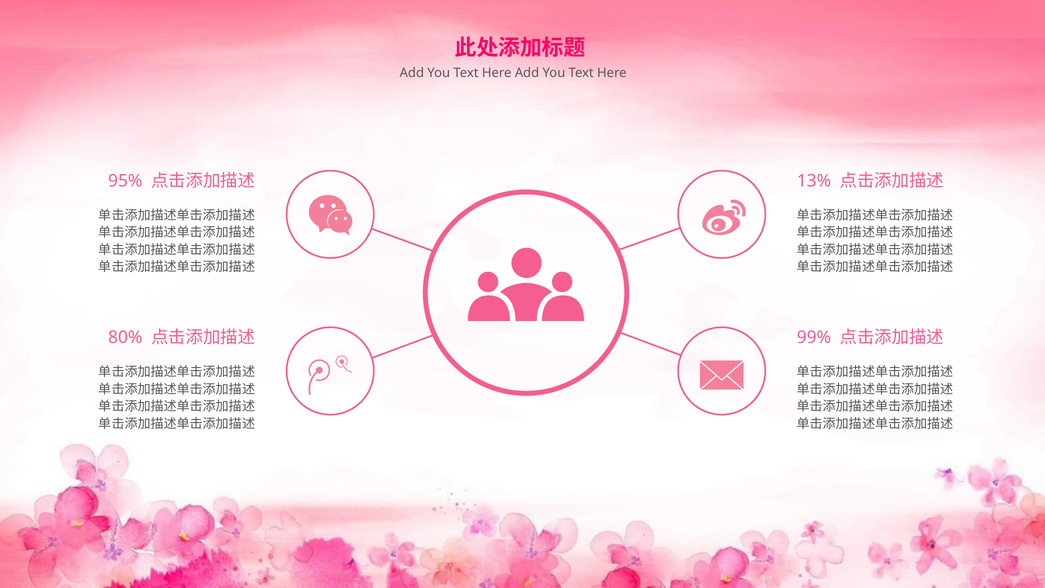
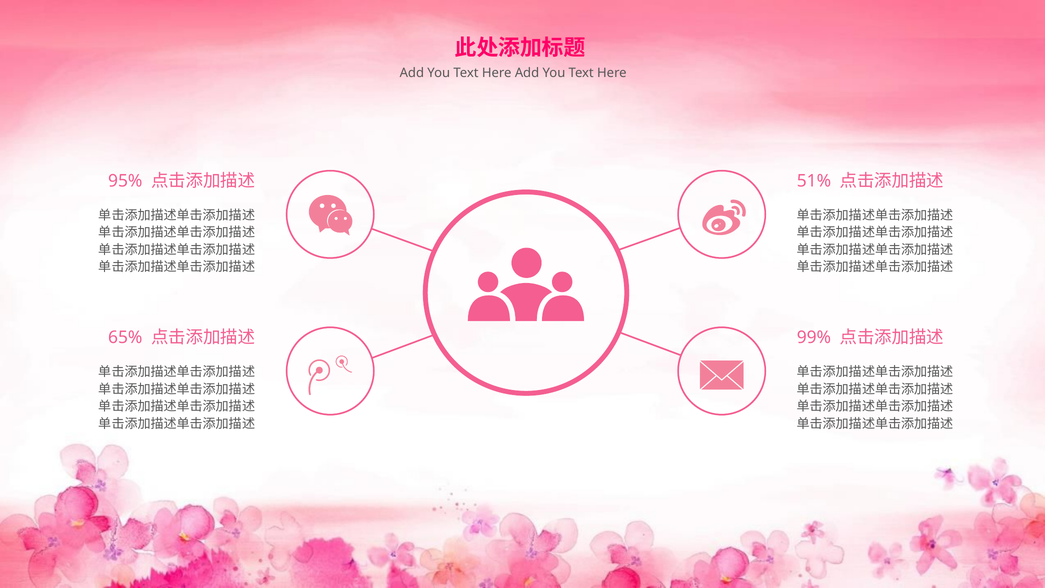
13%: 13% -> 51%
80%: 80% -> 65%
